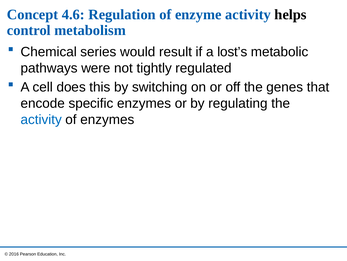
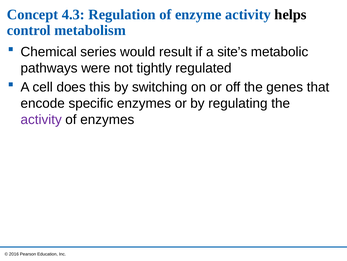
4.6: 4.6 -> 4.3
lost’s: lost’s -> site’s
activity at (41, 119) colour: blue -> purple
